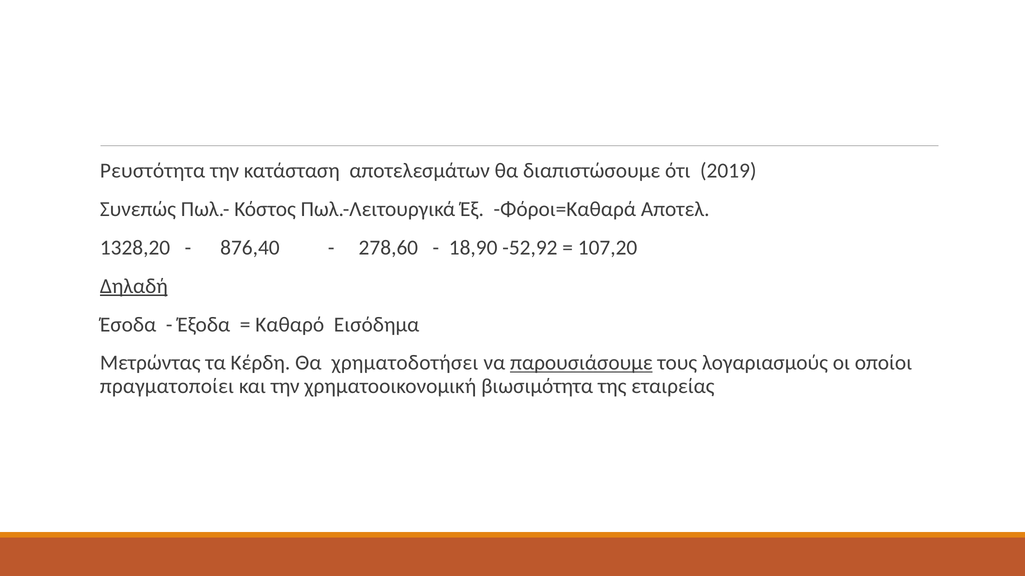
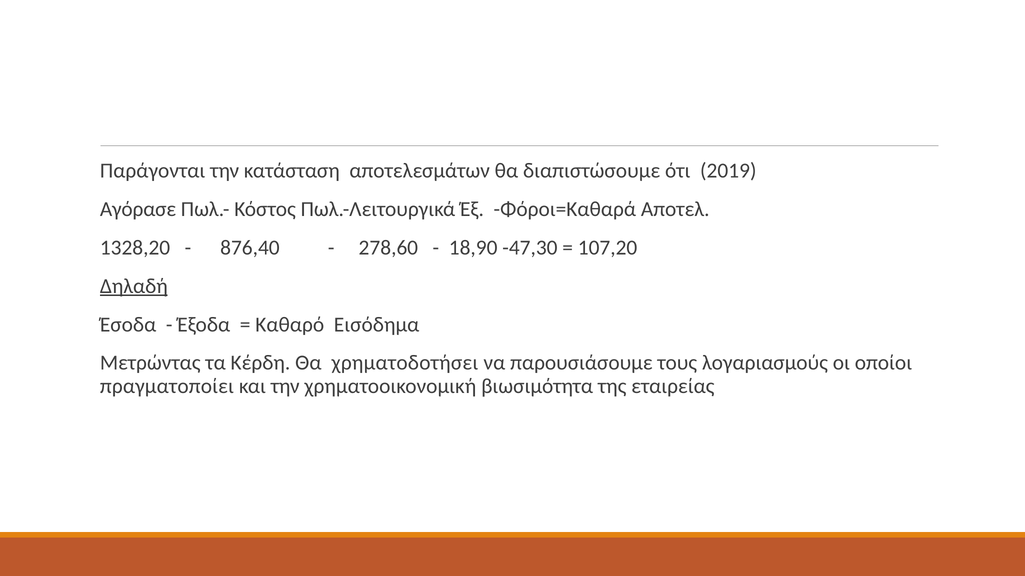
Ρευστότητα: Ρευστότητα -> Παράγονται
Συνεπώς: Συνεπώς -> Αγόρασε
-52,92: -52,92 -> -47,30
παρουσιάσουμε underline: present -> none
